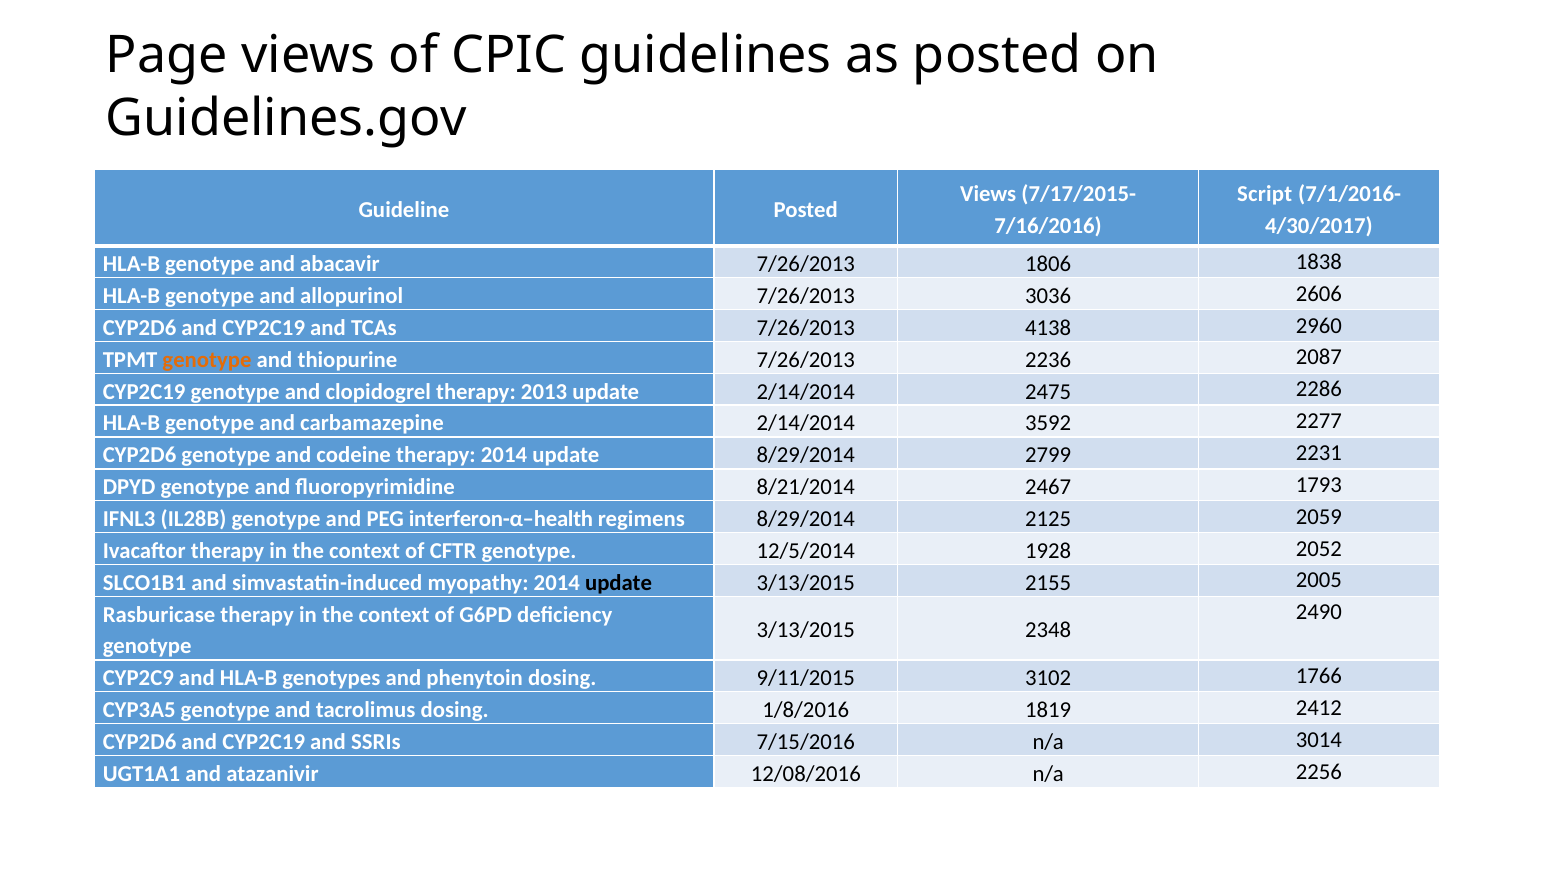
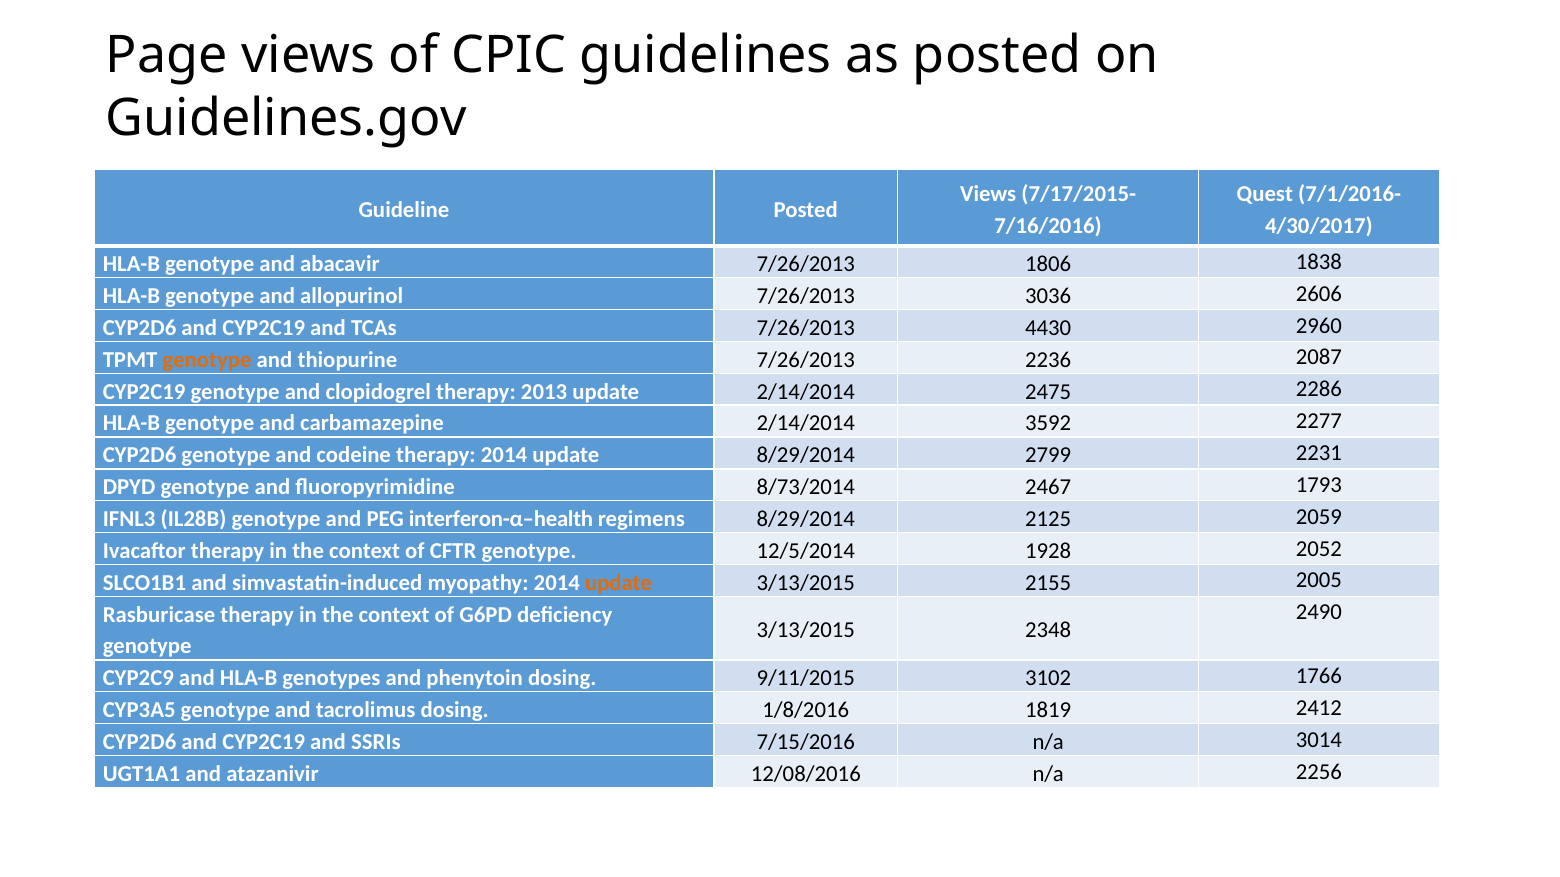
Script: Script -> Quest
4138: 4138 -> 4430
8/21/2014: 8/21/2014 -> 8/73/2014
update at (619, 583) colour: black -> orange
